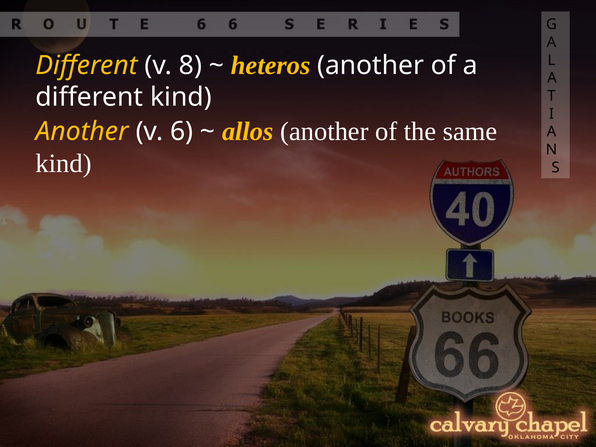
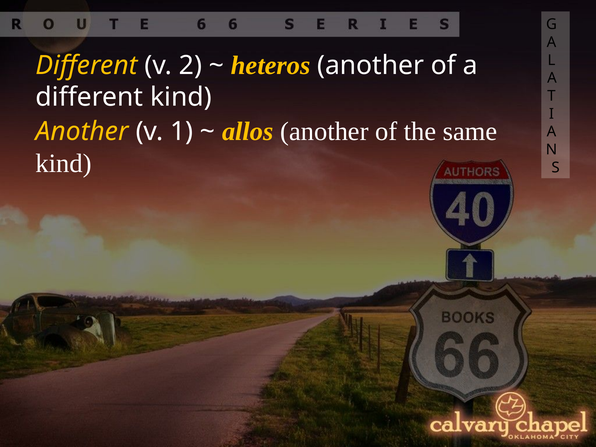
8: 8 -> 2
6: 6 -> 1
